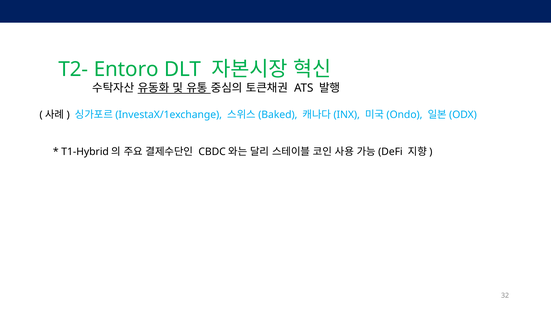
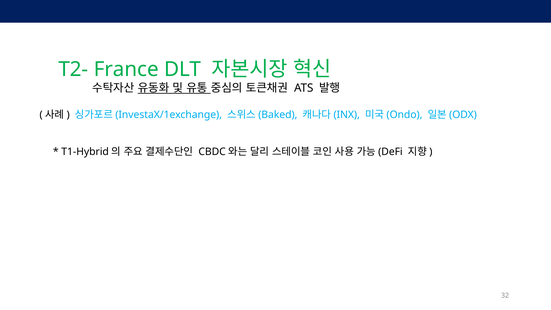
Entoro: Entoro -> France
